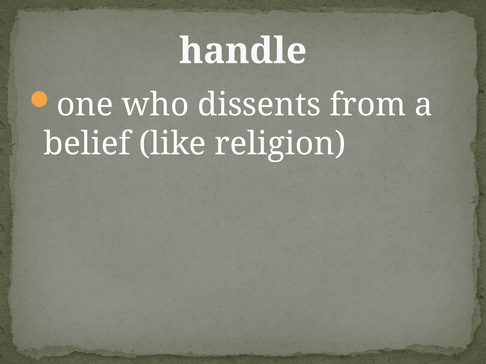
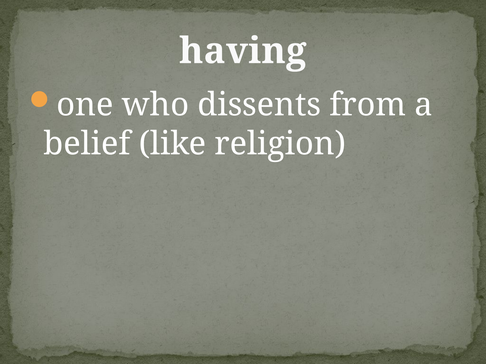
handle: handle -> having
